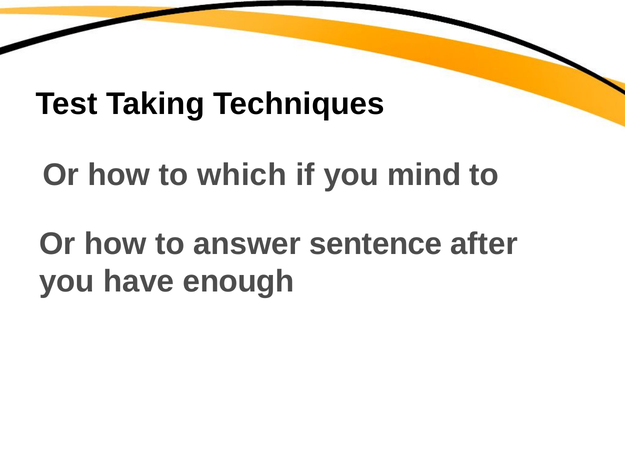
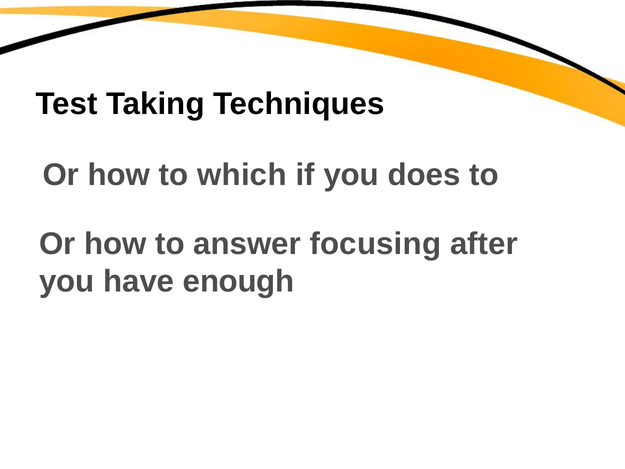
mind: mind -> does
sentence: sentence -> focusing
